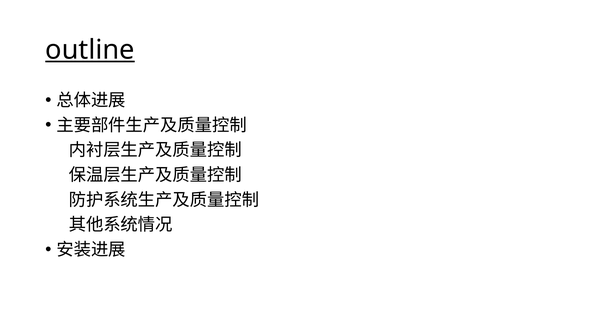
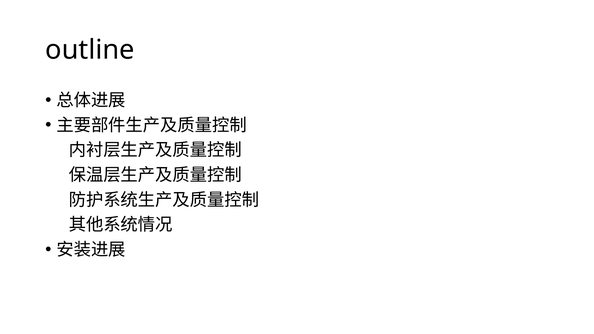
outline underline: present -> none
